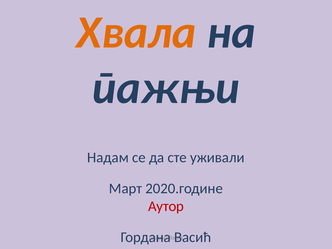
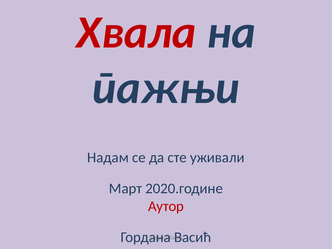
Хвала colour: orange -> red
